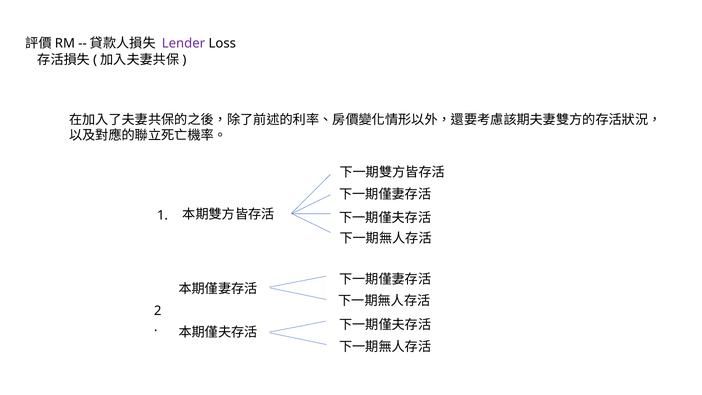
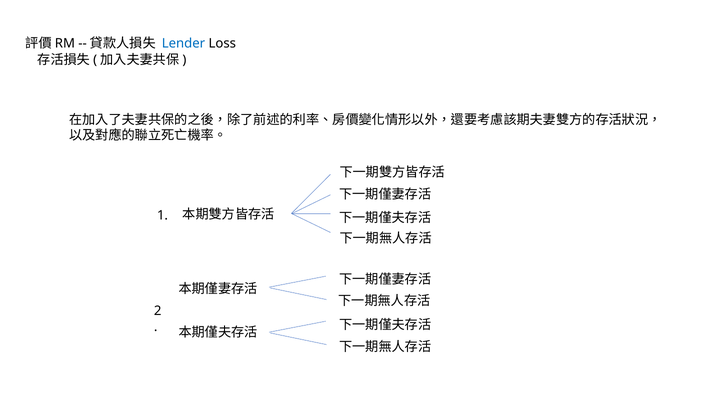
Lender colour: purple -> blue
